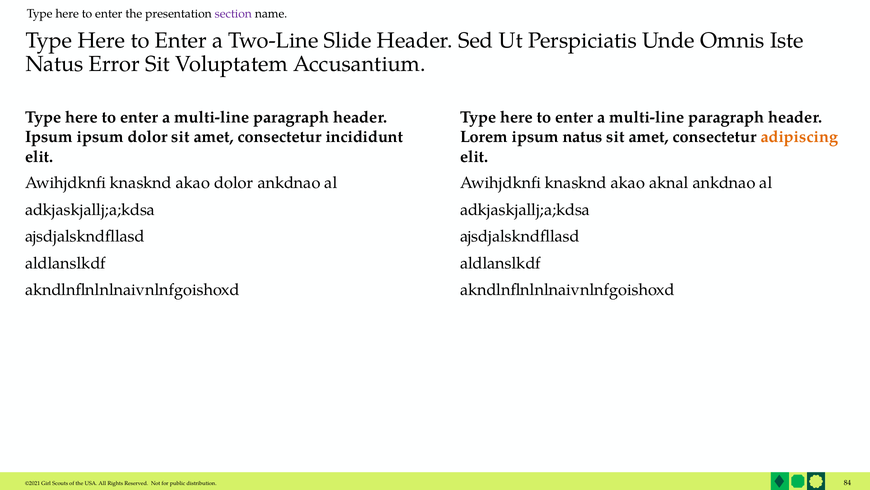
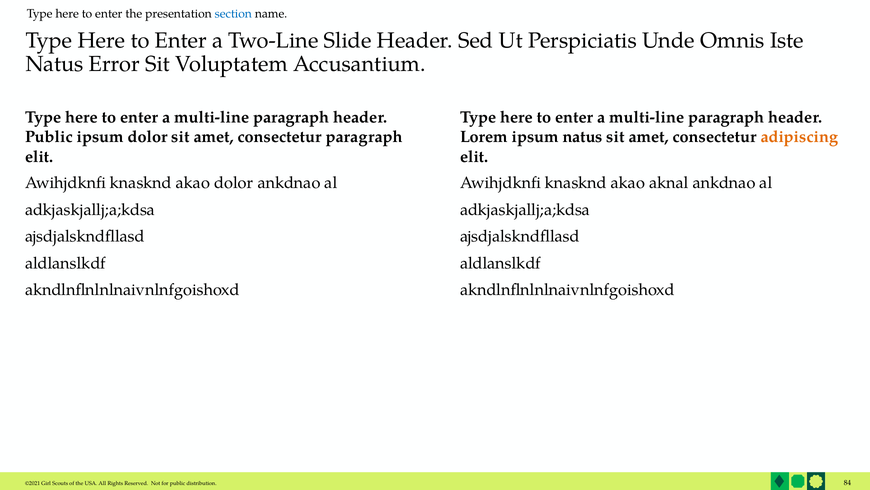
section colour: purple -> blue
Ipsum at (49, 137): Ipsum -> Public
consectetur incididunt: incididunt -> paragraph
